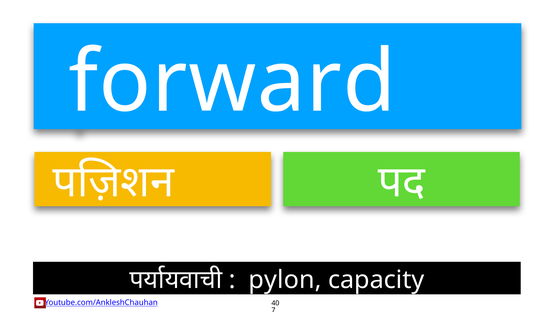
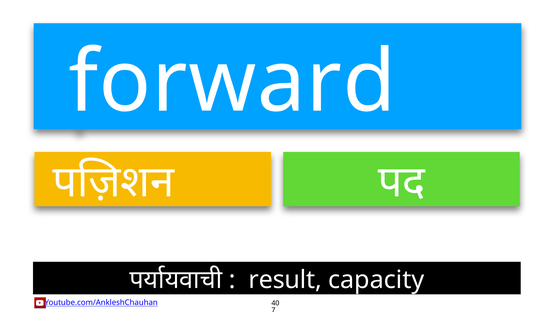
pylon: pylon -> result
